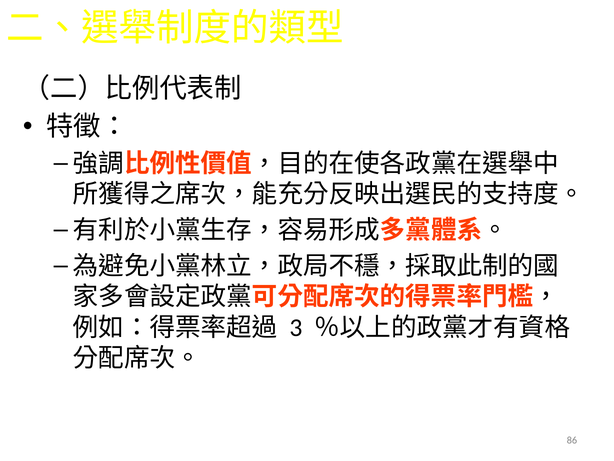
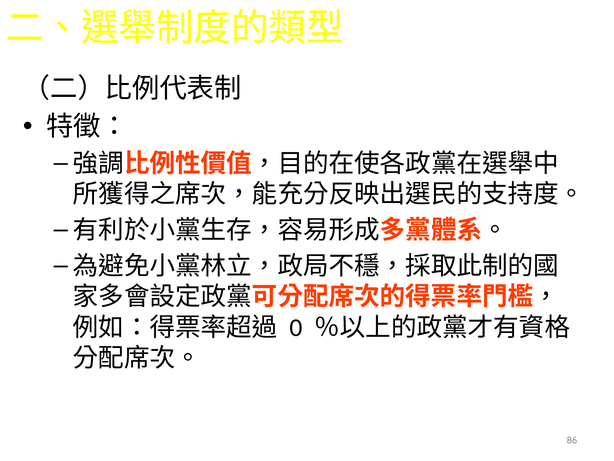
3: 3 -> 0
